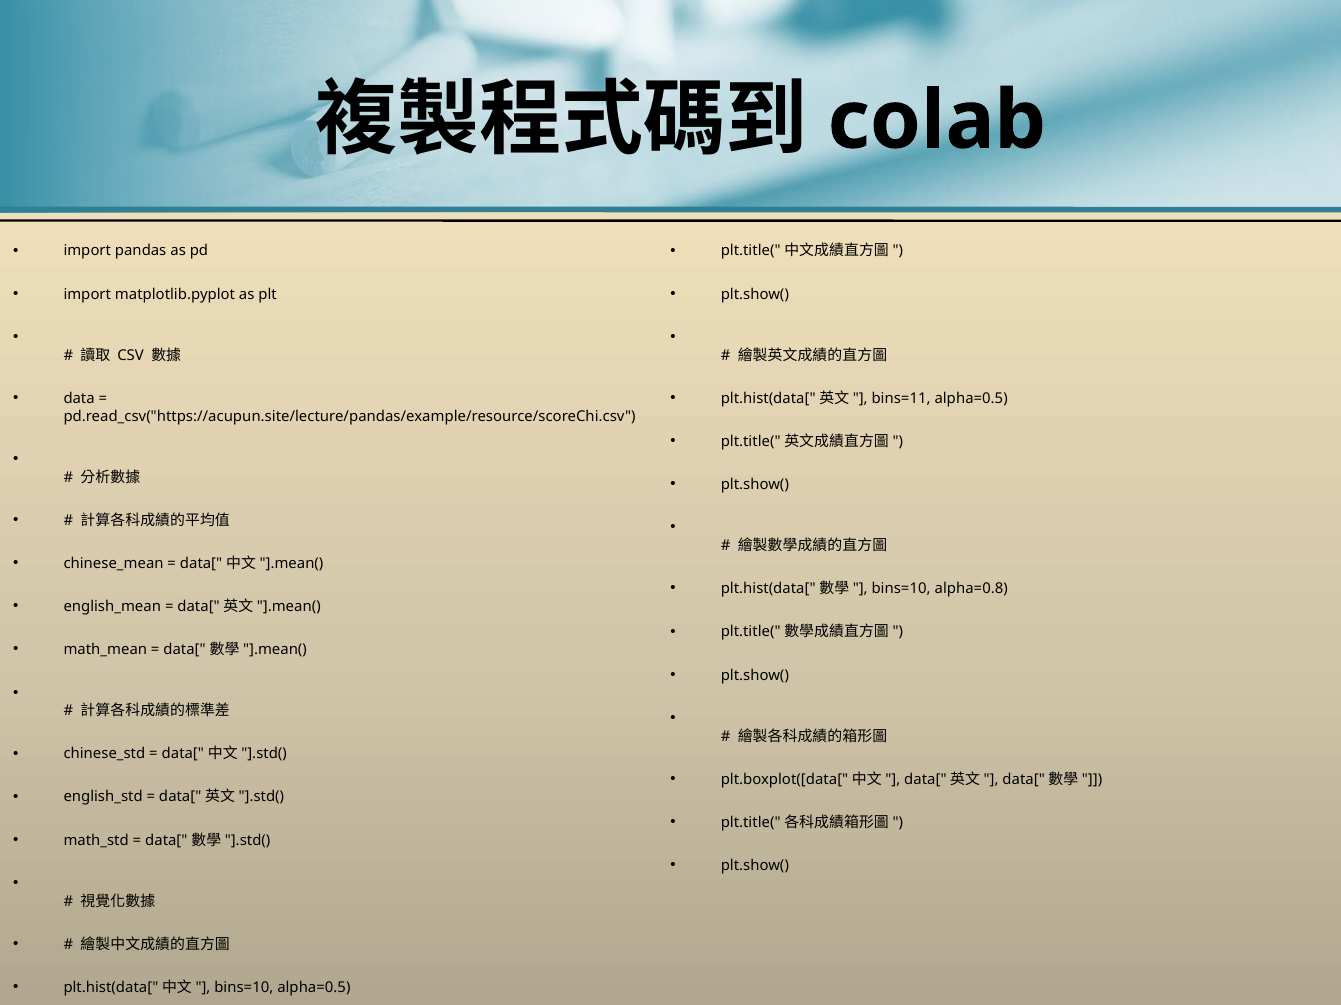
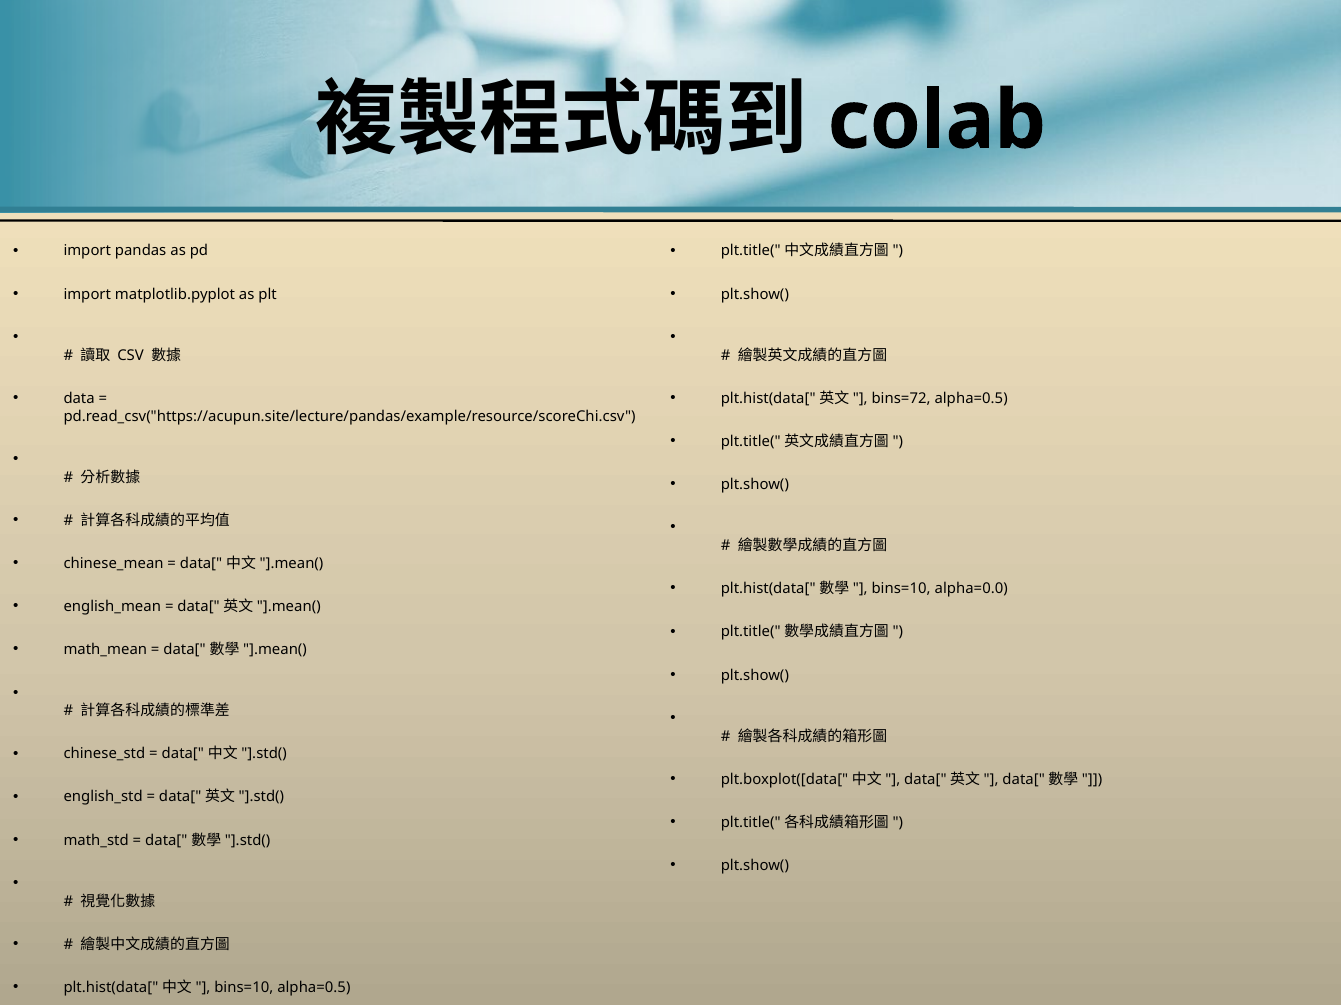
bins=11: bins=11 -> bins=72
alpha=0.8: alpha=0.8 -> alpha=0.0
